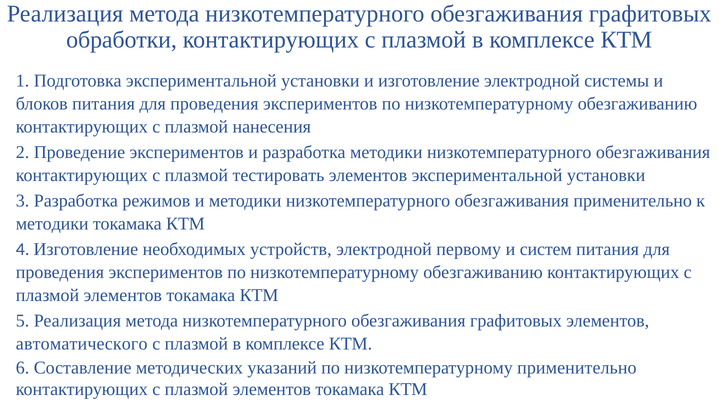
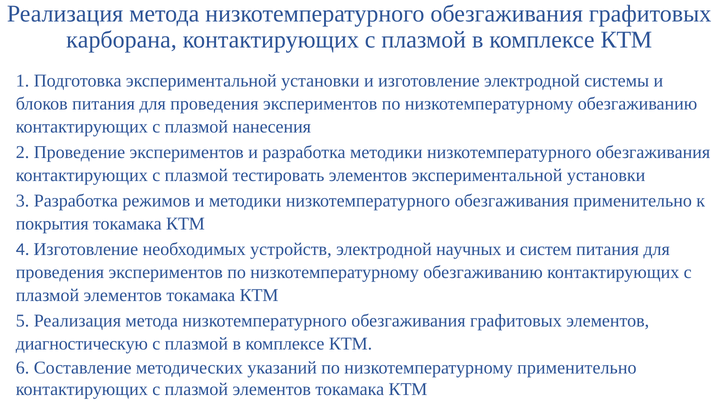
обработки: обработки -> карборана
методики at (52, 224): методики -> покрытия
первому: первому -> научных
автоматического: автоматического -> диагностическую
